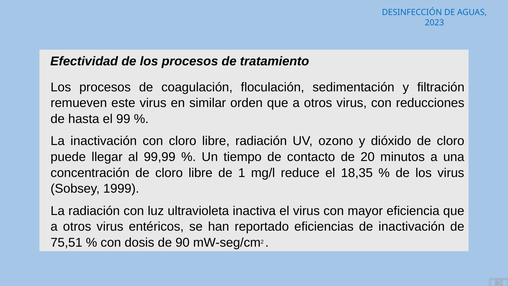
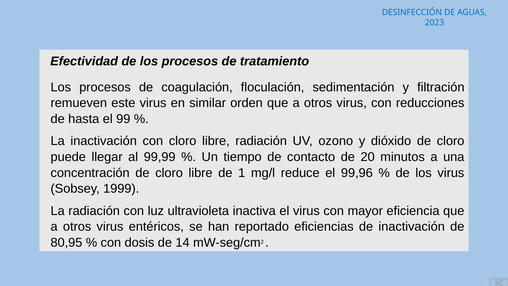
18,35: 18,35 -> 99,96
75,51: 75,51 -> 80,95
90: 90 -> 14
